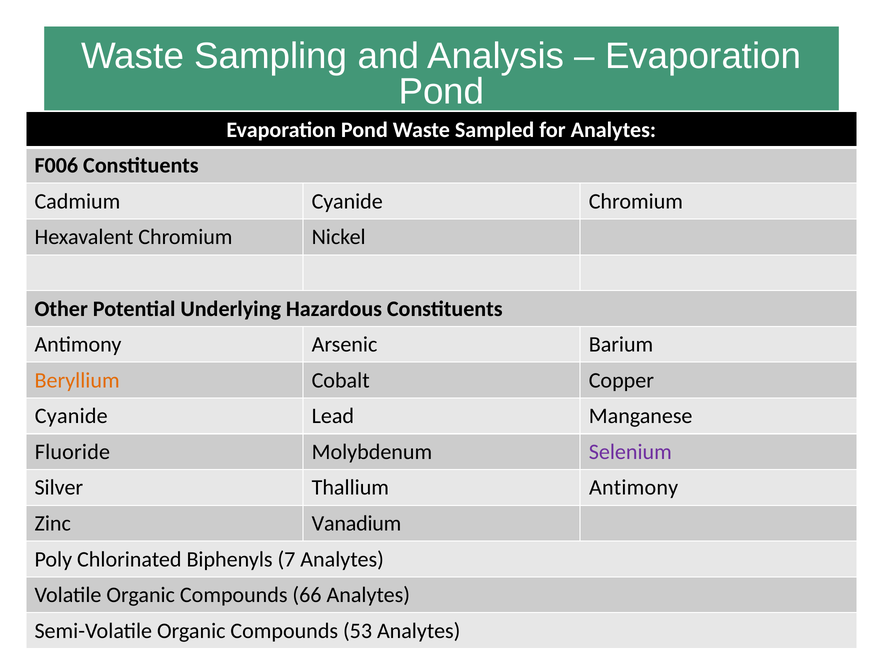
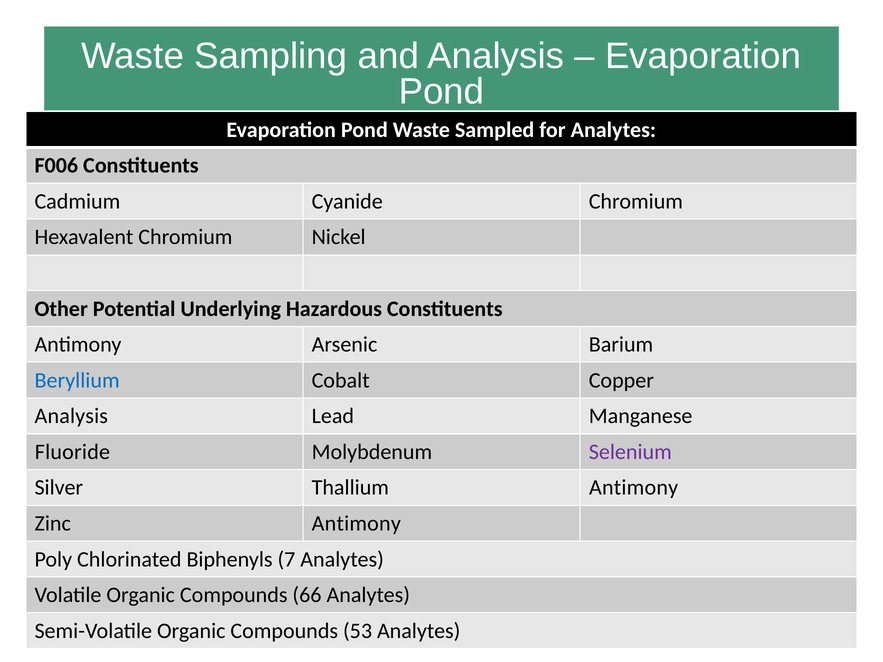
Beryllium colour: orange -> blue
Cyanide at (71, 416): Cyanide -> Analysis
Zinc Vanadium: Vanadium -> Antimony
